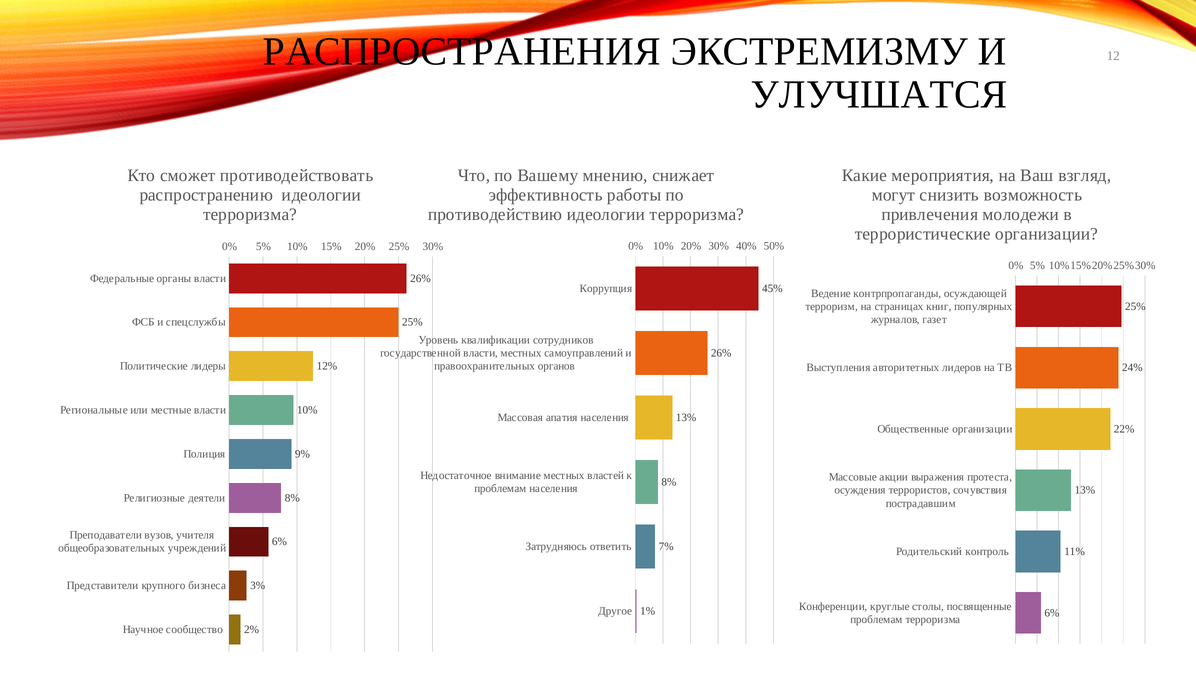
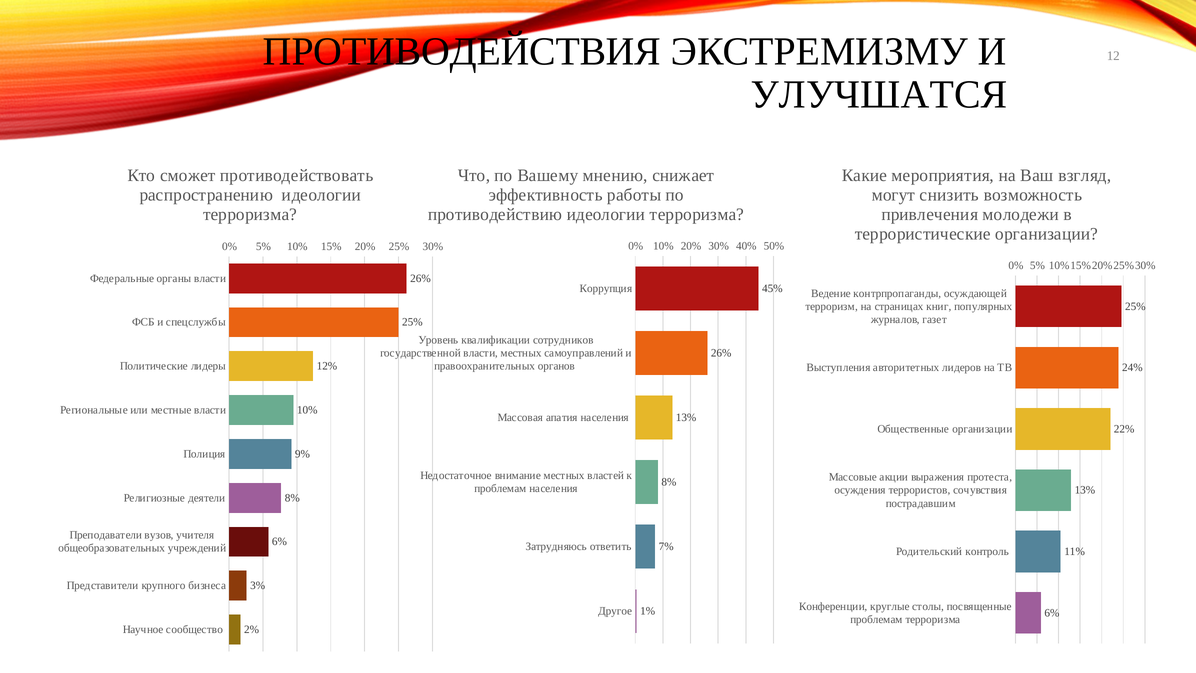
РАСПРОСТРАНЕНИЯ: РАСПРОСТРАНЕНИЯ -> ПРОТИВОДЕЙСТВИЯ
